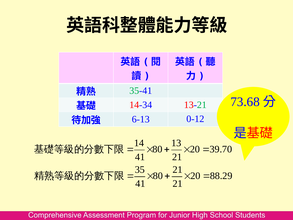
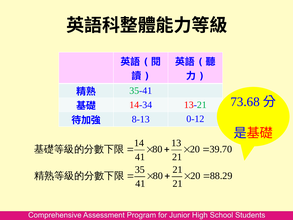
6-13: 6-13 -> 8-13
